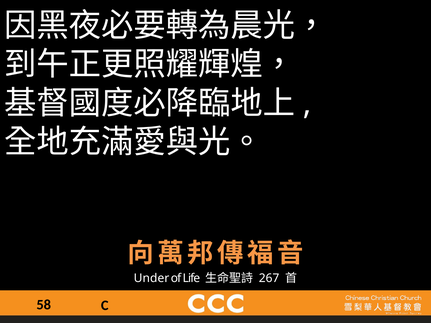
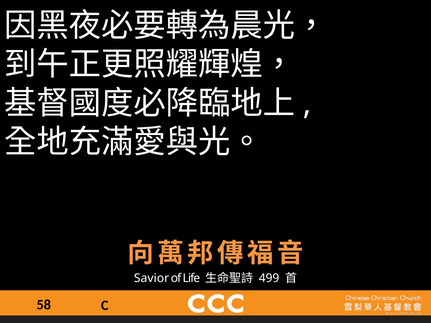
Under: Under -> Savior
267: 267 -> 499
